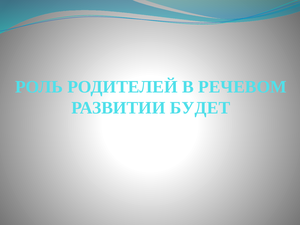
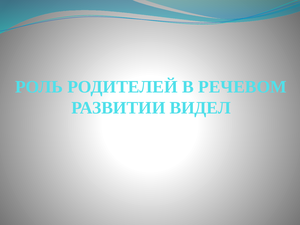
БУДЕТ: БУДЕТ -> ВИДЕЛ
